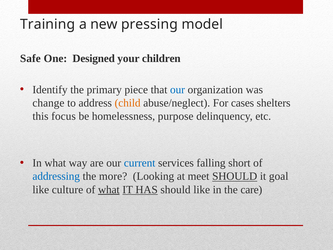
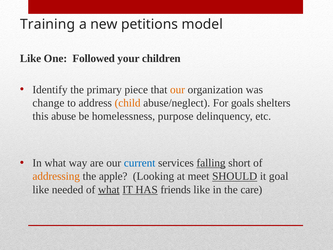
pressing: pressing -> petitions
Safe at (30, 58): Safe -> Like
Designed: Designed -> Followed
our at (177, 90) colour: blue -> orange
cases: cases -> goals
focus: focus -> abuse
falling underline: none -> present
addressing colour: blue -> orange
more: more -> apple
culture: culture -> needed
HAS should: should -> friends
